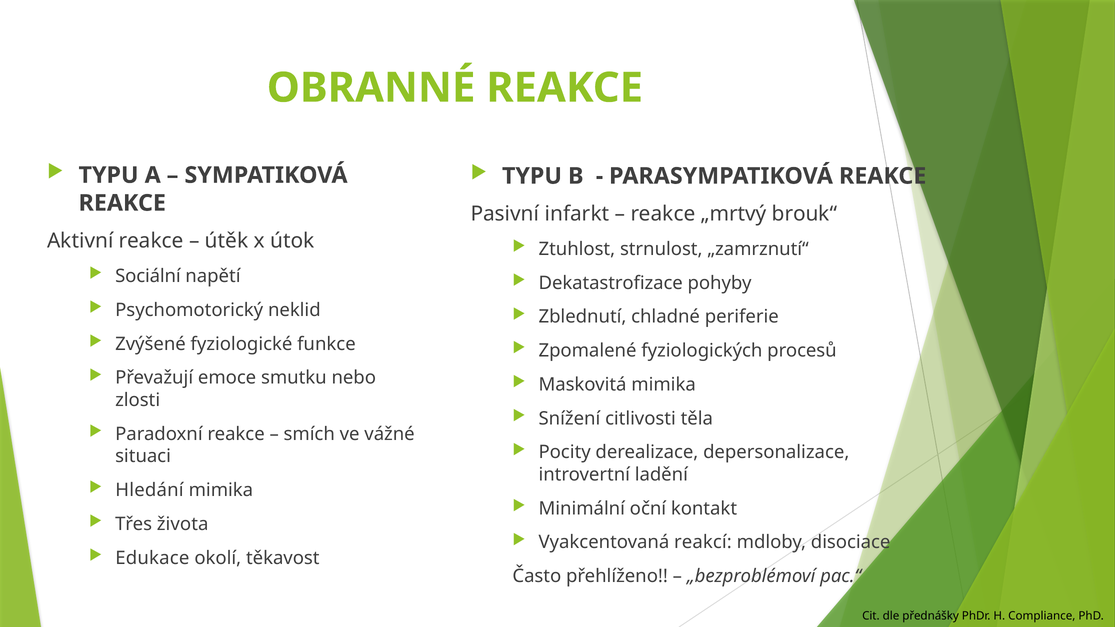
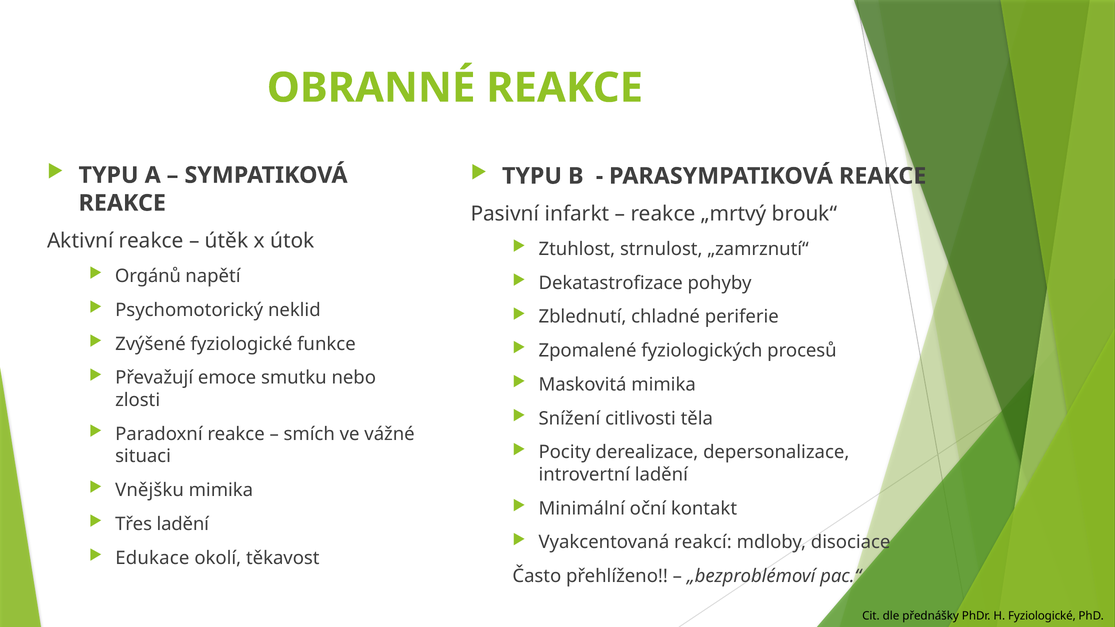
Sociální: Sociální -> Orgánů
Hledání: Hledání -> Vnějšku
Třes života: života -> ladění
H Compliance: Compliance -> Fyziologické
